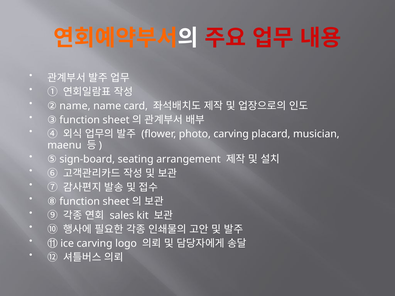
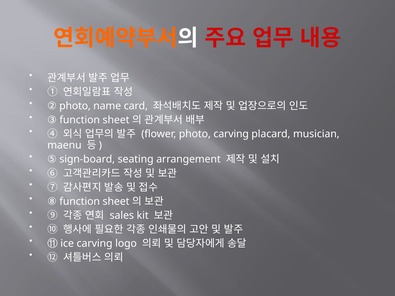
② name: name -> photo
